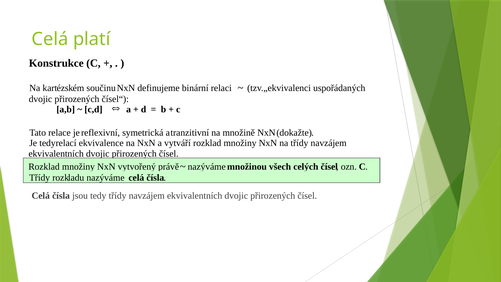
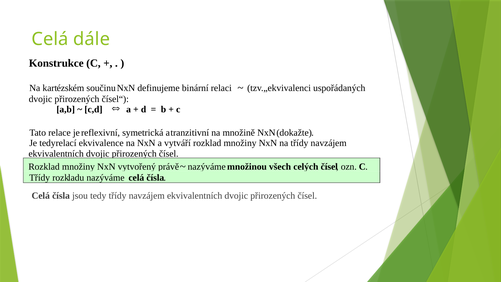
platí: platí -> dále
